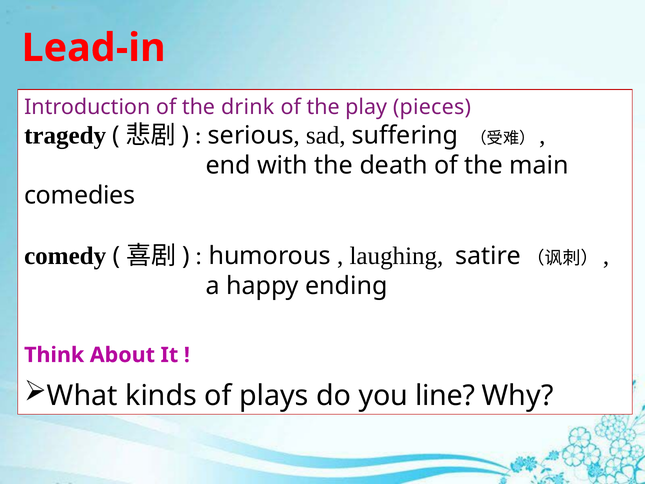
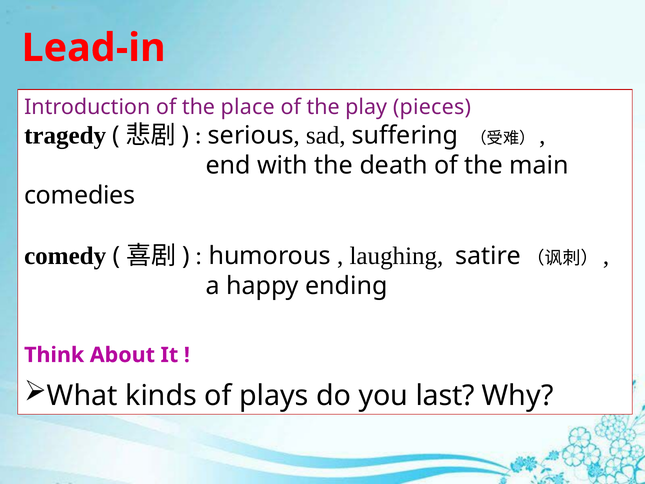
drink: drink -> place
line: line -> last
